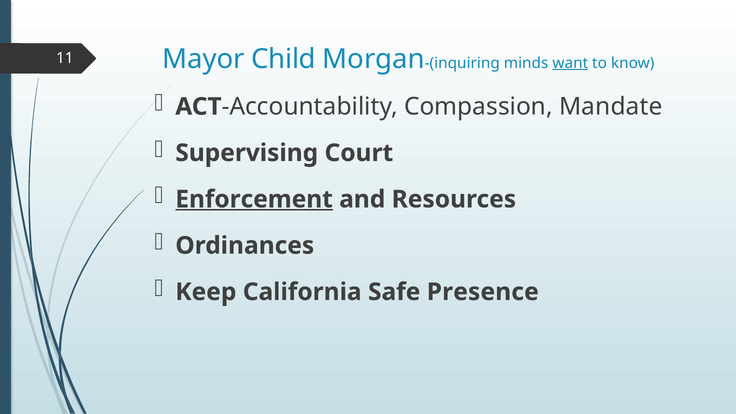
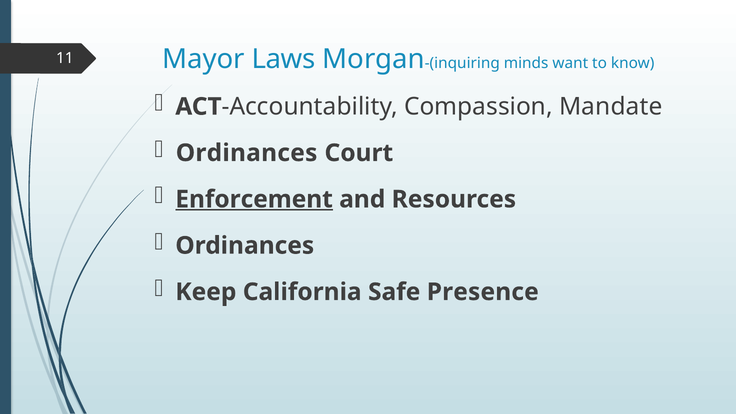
Child: Child -> Laws
want underline: present -> none
Supervising at (247, 153): Supervising -> Ordinances
